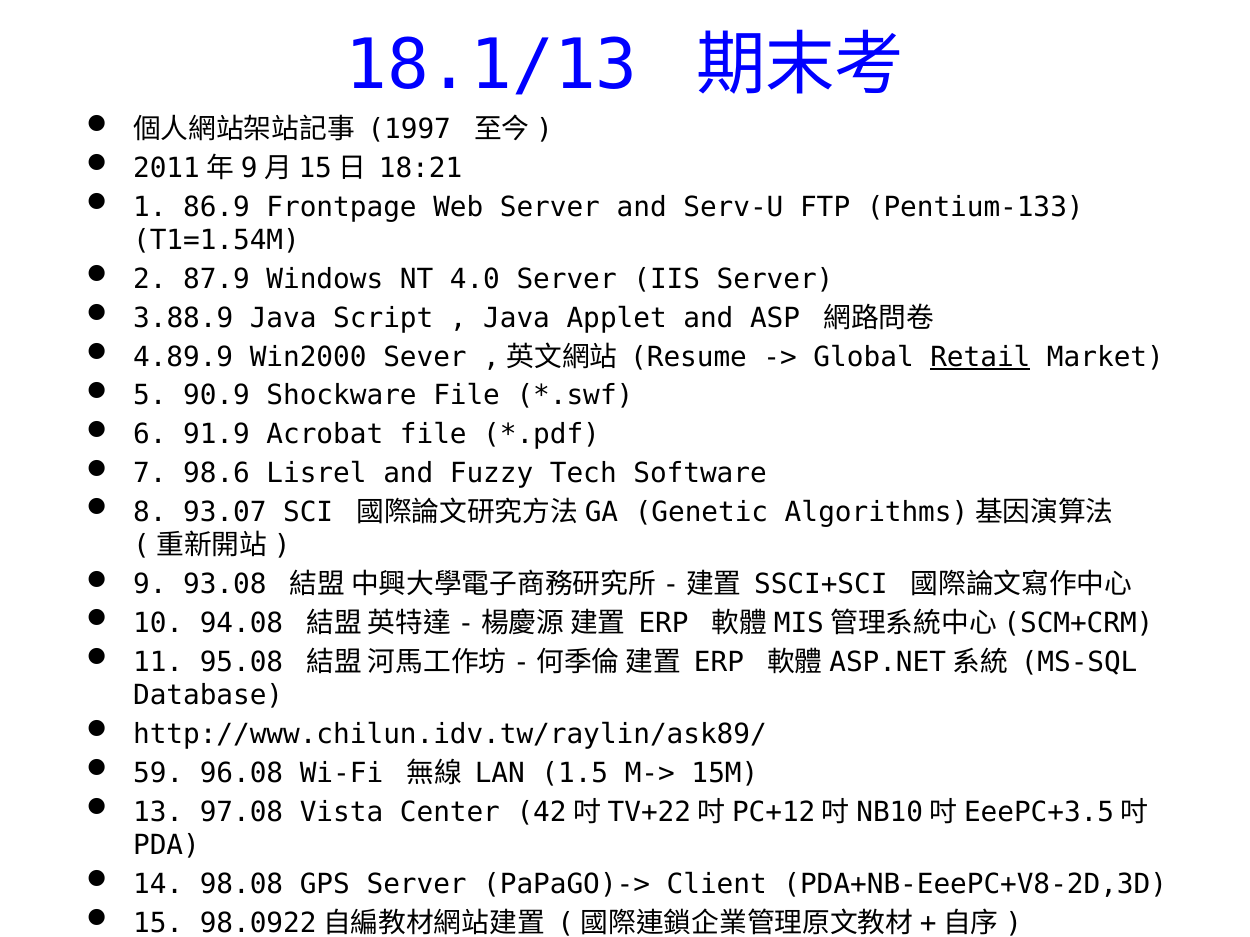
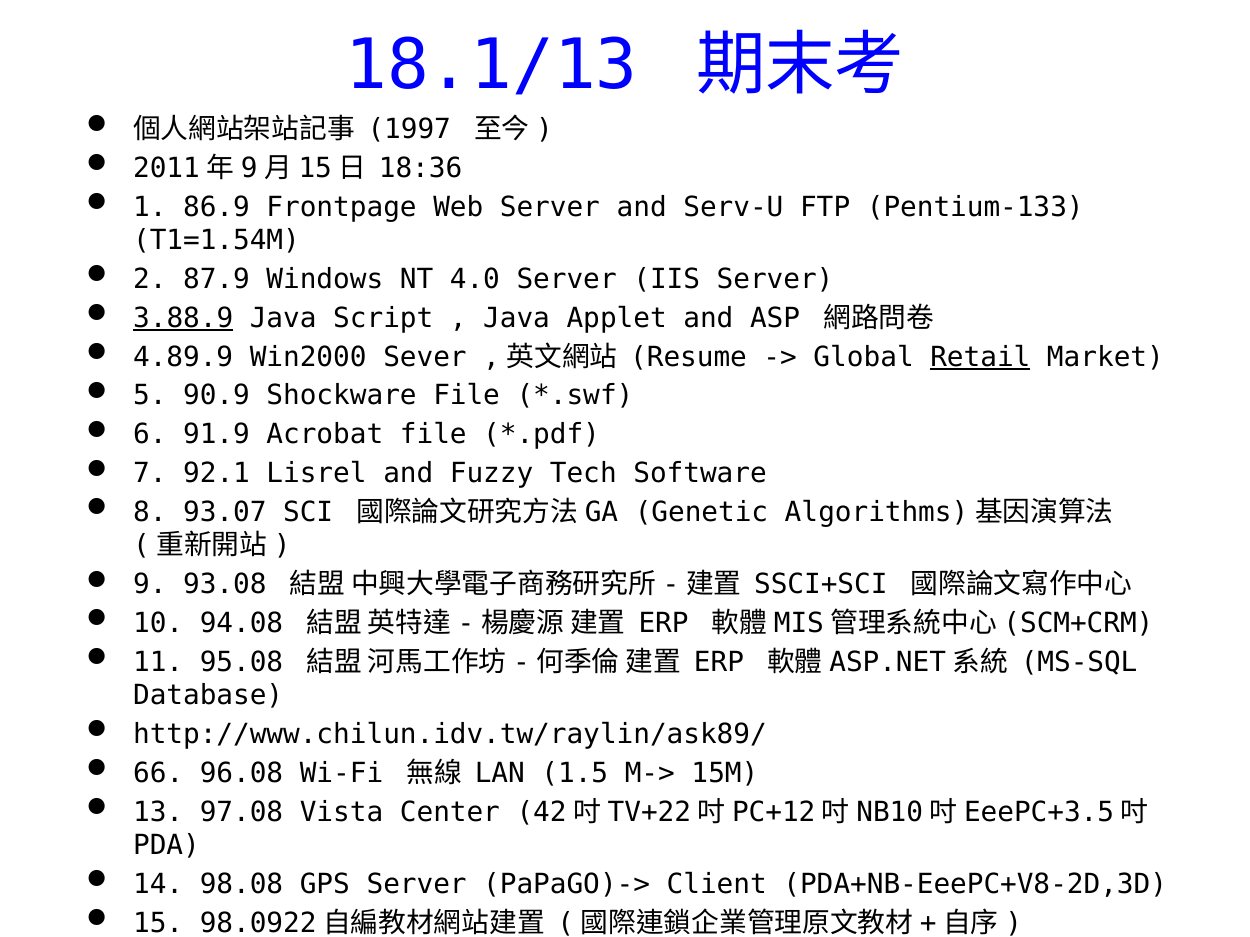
18:21: 18:21 -> 18:36
3.88.9 underline: none -> present
98.6: 98.6 -> 92.1
59: 59 -> 66
